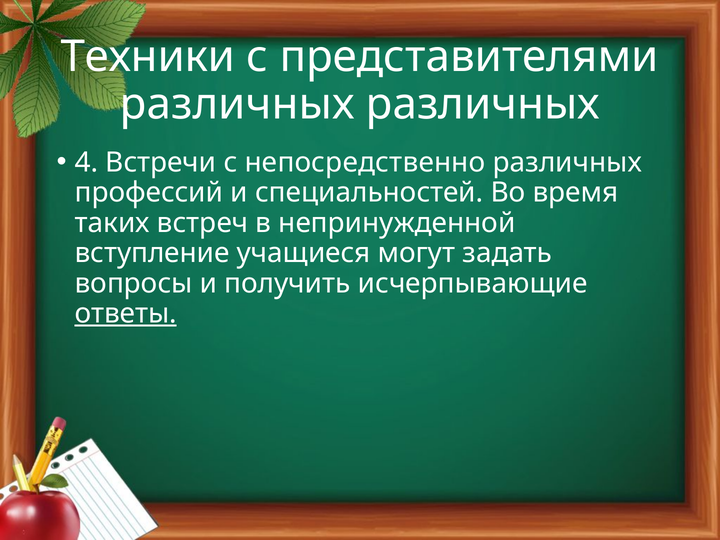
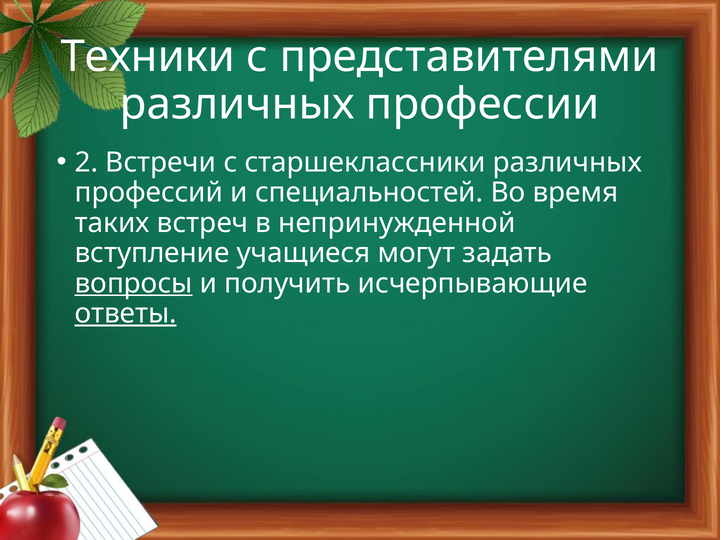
различных различных: различных -> профессии
4: 4 -> 2
непосредственно: непосредственно -> старшеклассники
вопросы underline: none -> present
